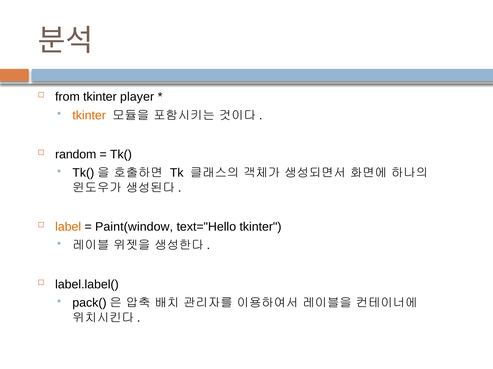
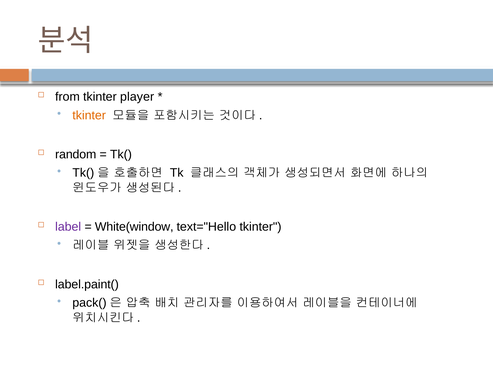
label colour: orange -> purple
Paint(window: Paint(window -> White(window
label.label(: label.label( -> label.paint(
